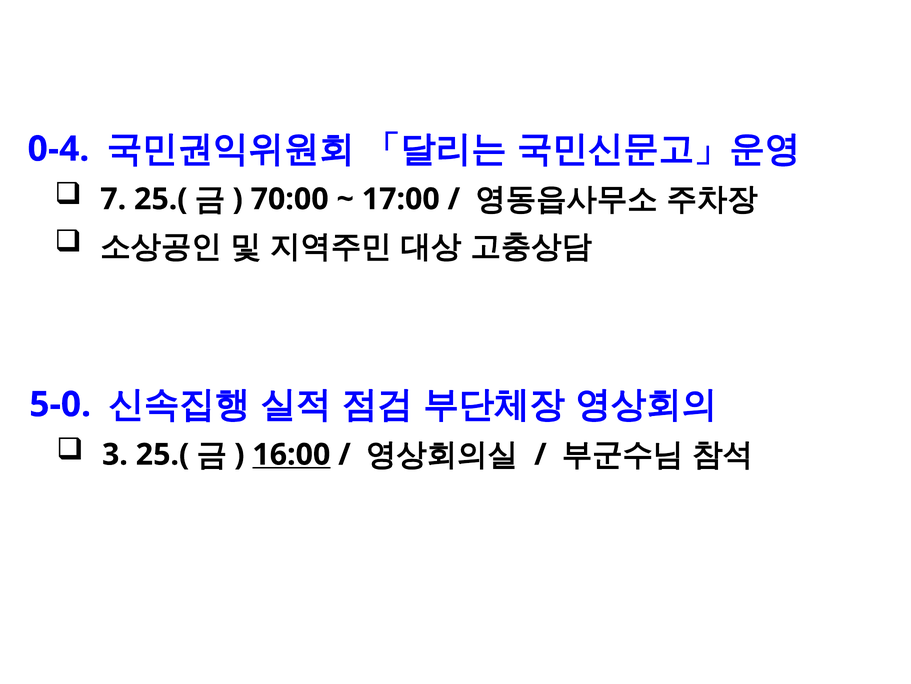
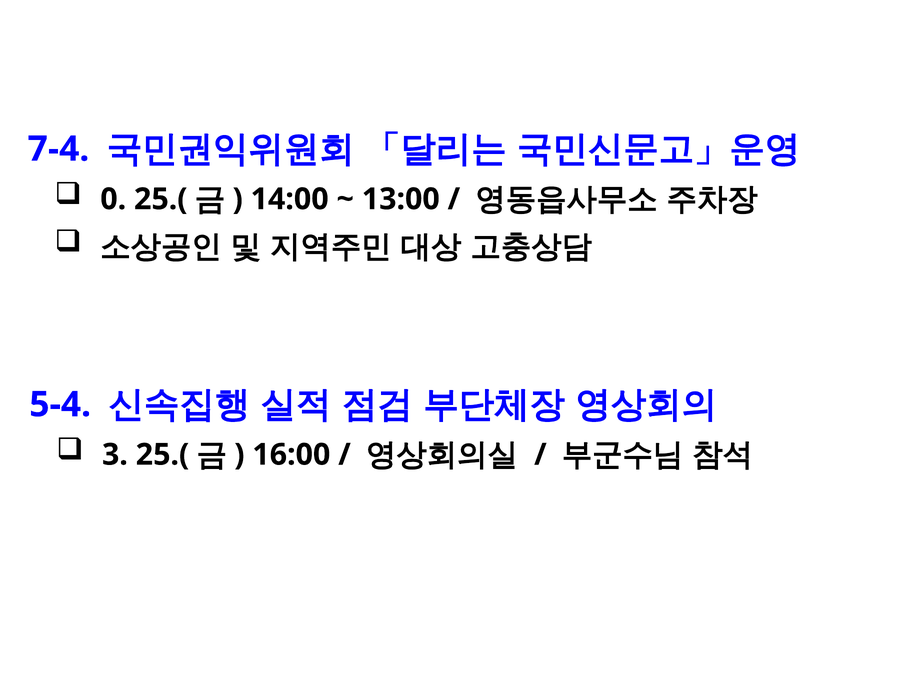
0-4: 0-4 -> 7-4
7: 7 -> 0
70:00: 70:00 -> 14:00
17:00: 17:00 -> 13:00
5-0: 5-0 -> 5-4
16:00 underline: present -> none
